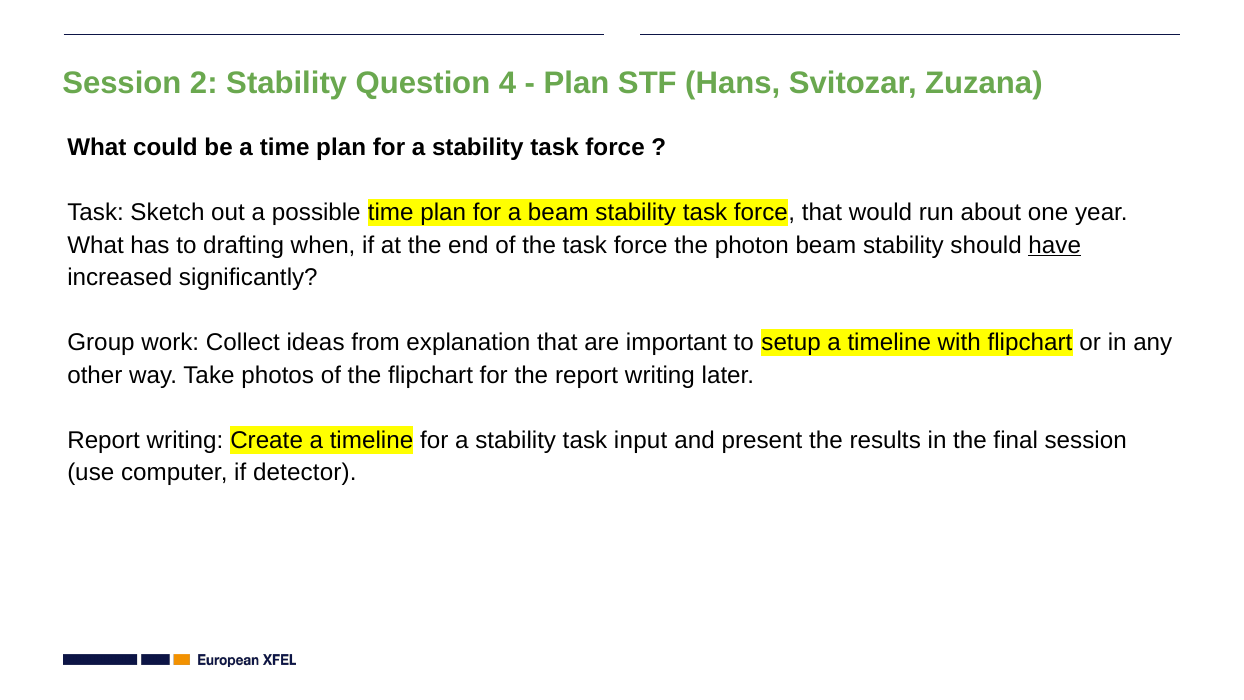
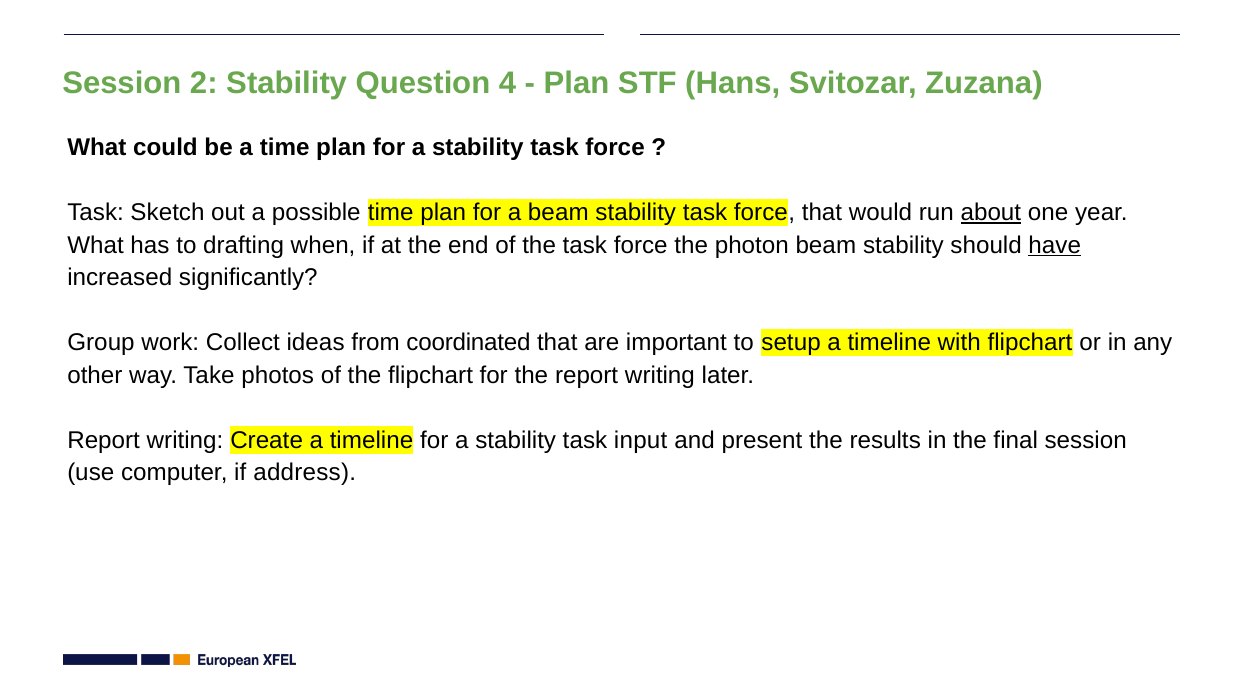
about underline: none -> present
explanation: explanation -> coordinated
detector: detector -> address
